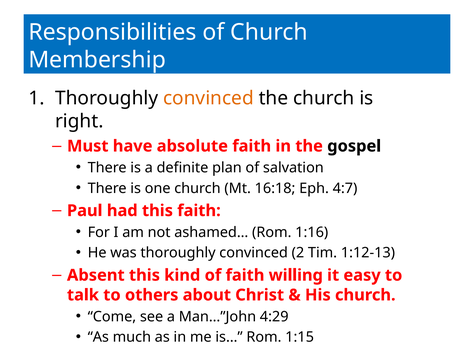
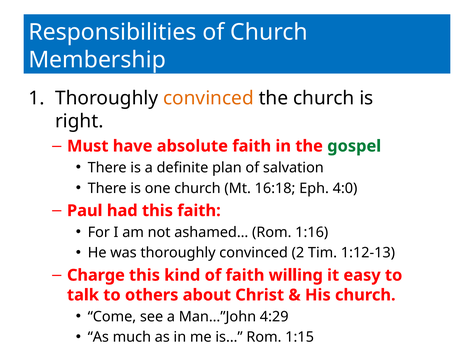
gospel colour: black -> green
4:7: 4:7 -> 4:0
Absent: Absent -> Charge
